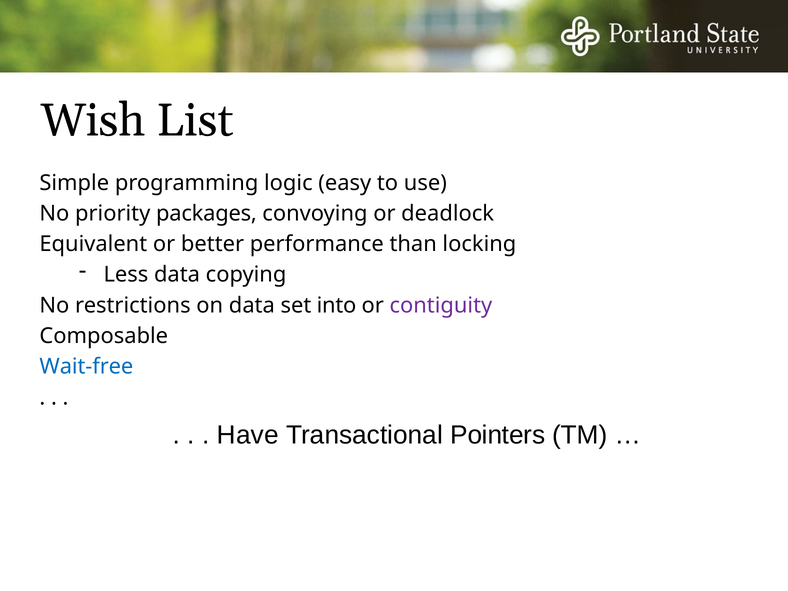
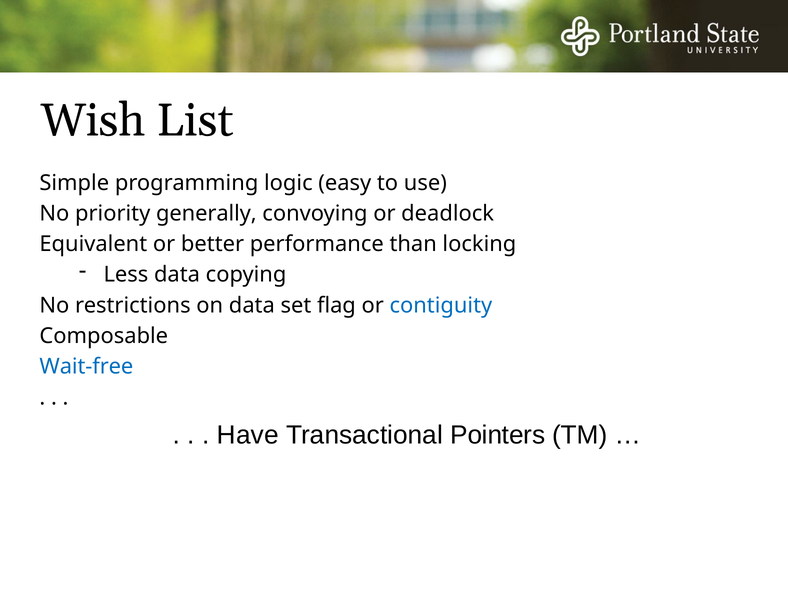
packages: packages -> generally
into: into -> flag
contiguity colour: purple -> blue
